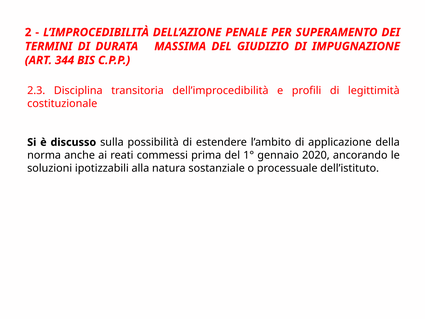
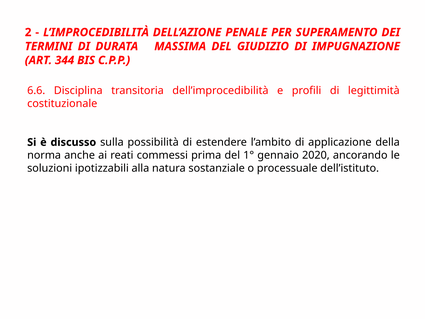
2.3: 2.3 -> 6.6
